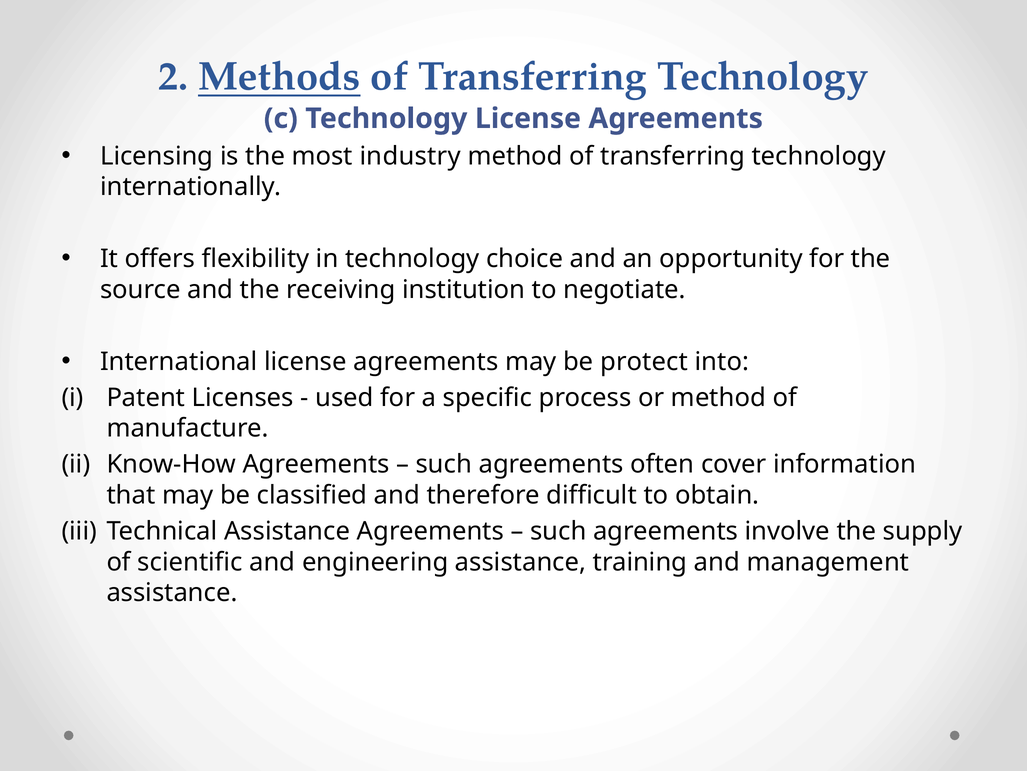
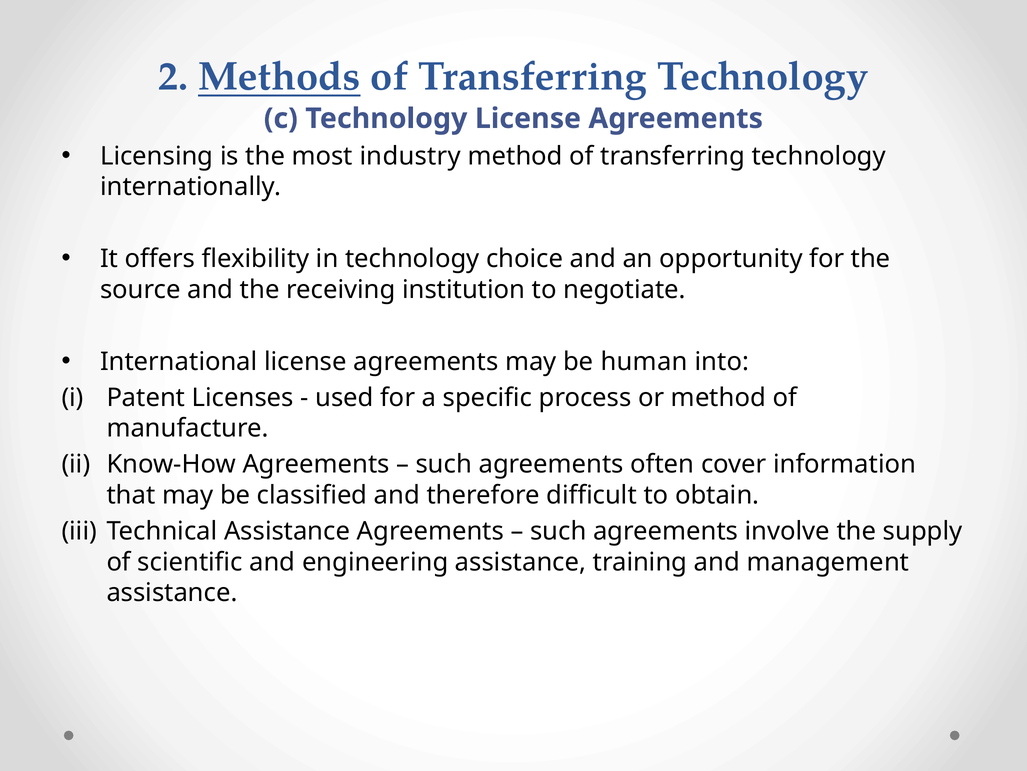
protect: protect -> human
